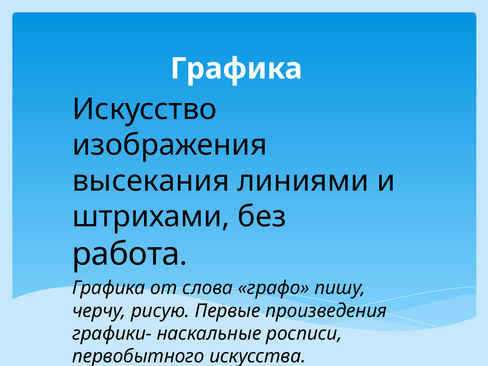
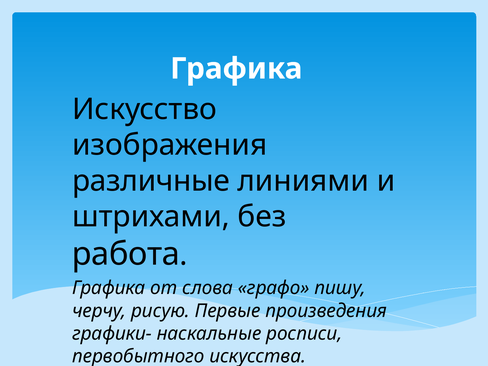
высекания: высекания -> различные
